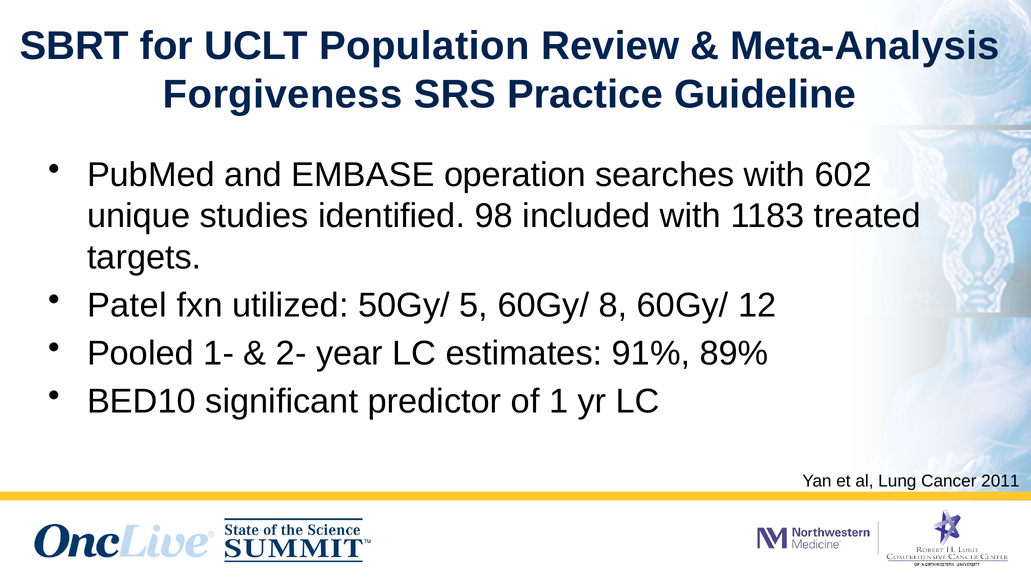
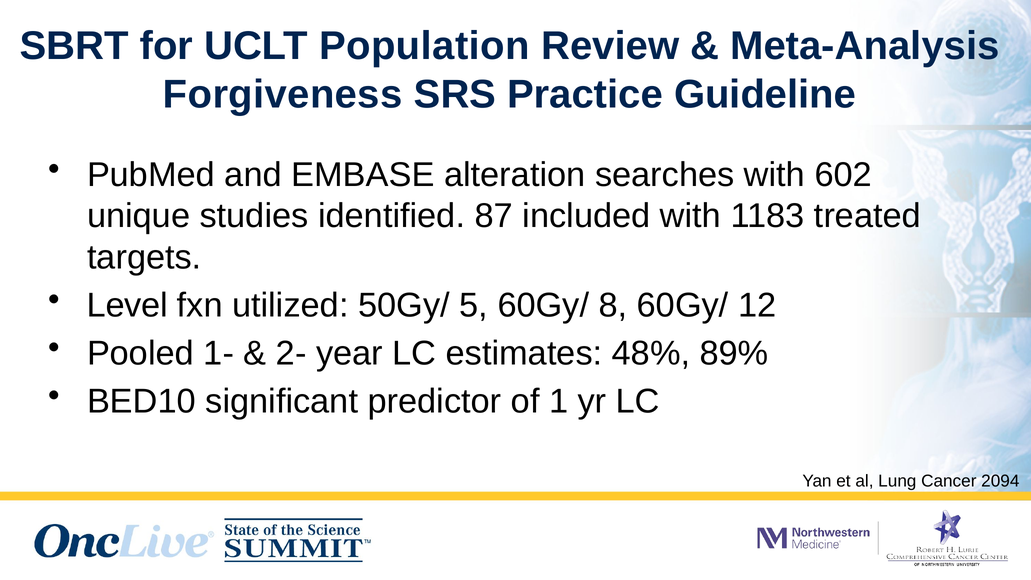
operation: operation -> alteration
98: 98 -> 87
Patel: Patel -> Level
91%: 91% -> 48%
2011: 2011 -> 2094
